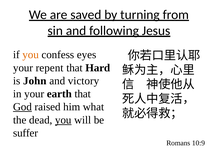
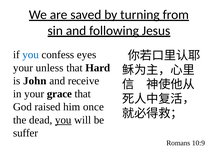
you at (31, 55) colour: orange -> blue
repent: repent -> unless
victory: victory -> receive
earth: earth -> grace
God underline: present -> none
what: what -> once
